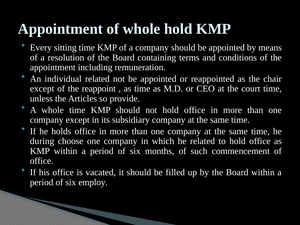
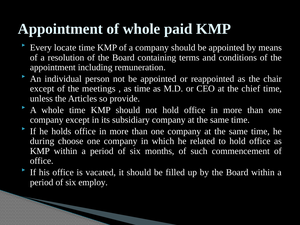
whole hold: hold -> paid
sitting: sitting -> locate
individual related: related -> person
reappoint: reappoint -> meetings
court: court -> chief
